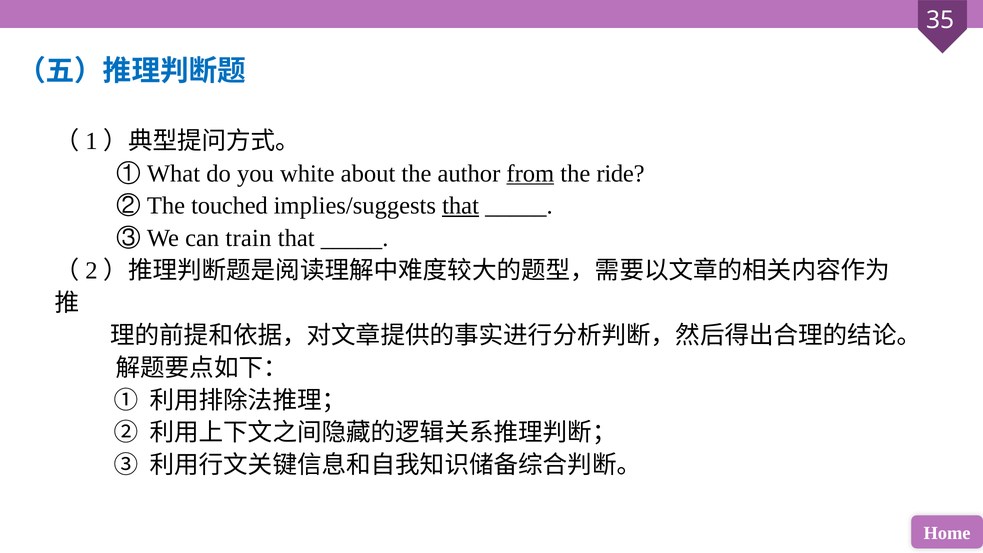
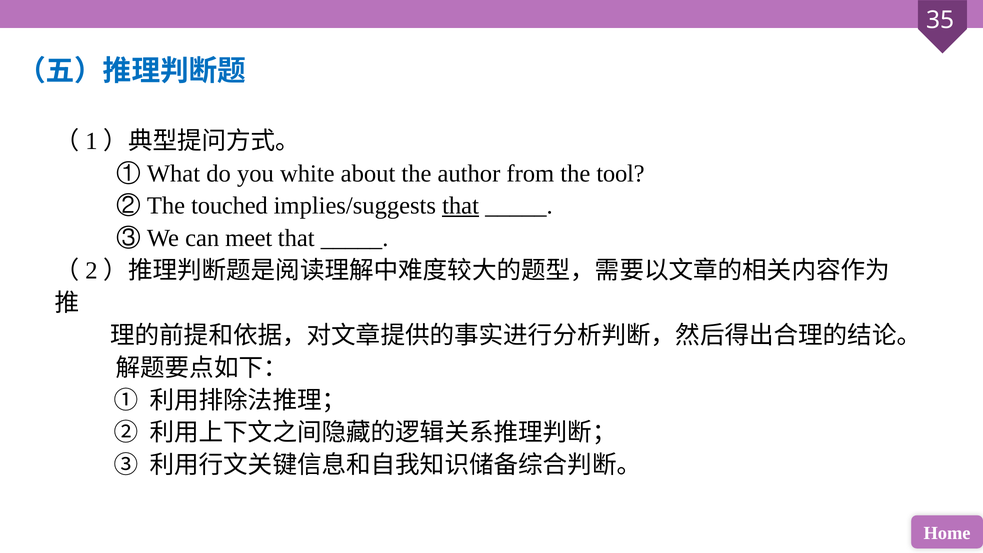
from underline: present -> none
ride: ride -> tool
train: train -> meet
